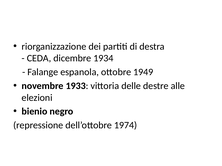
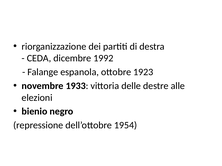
1934: 1934 -> 1992
1949: 1949 -> 1923
1974: 1974 -> 1954
